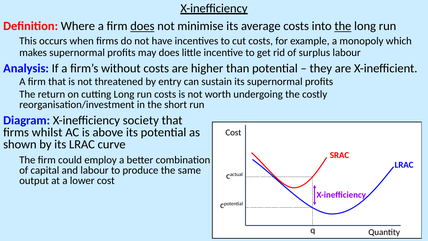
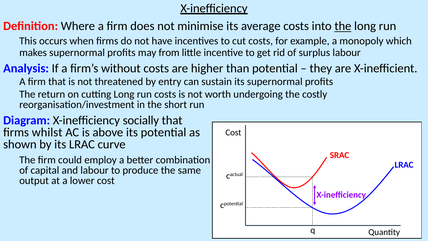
does at (142, 26) underline: present -> none
may does: does -> from
society: society -> socially
